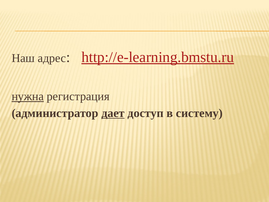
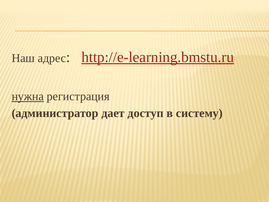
дает underline: present -> none
